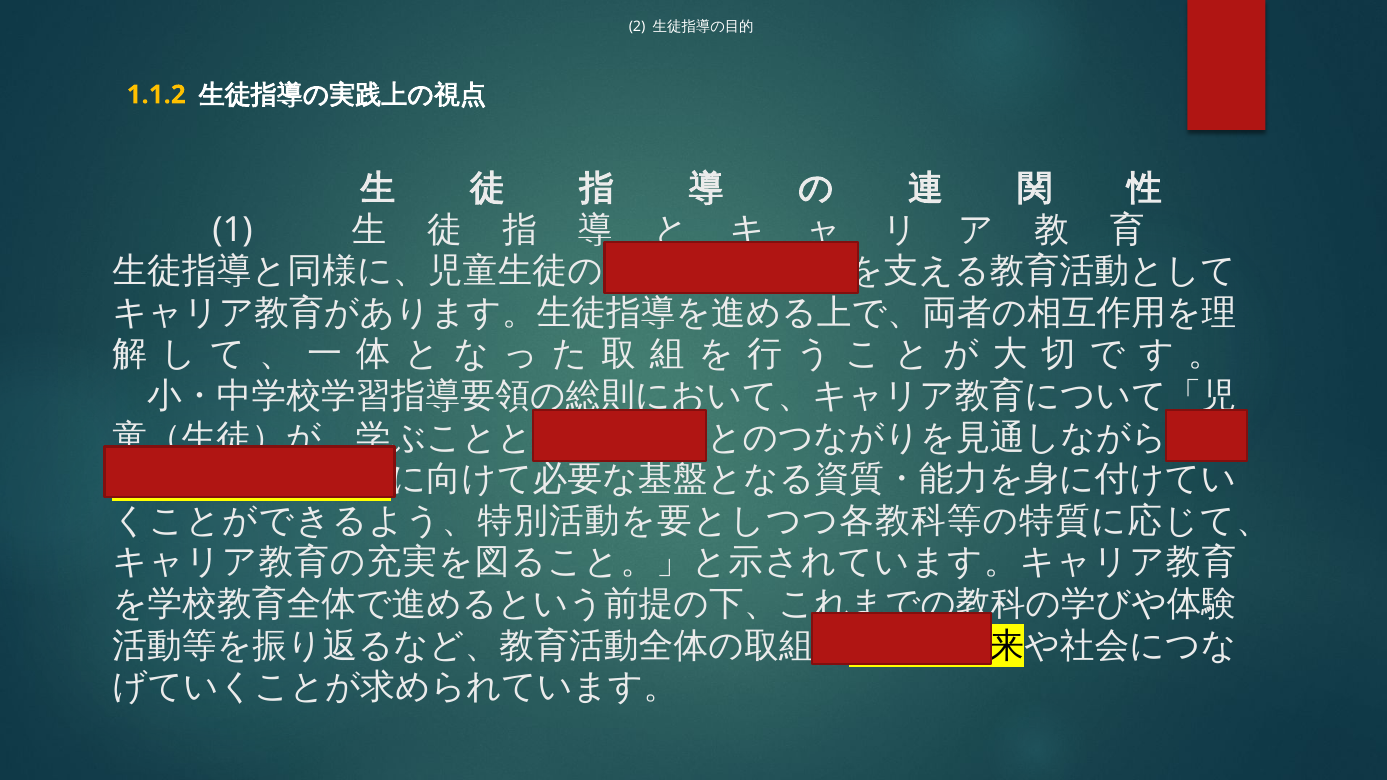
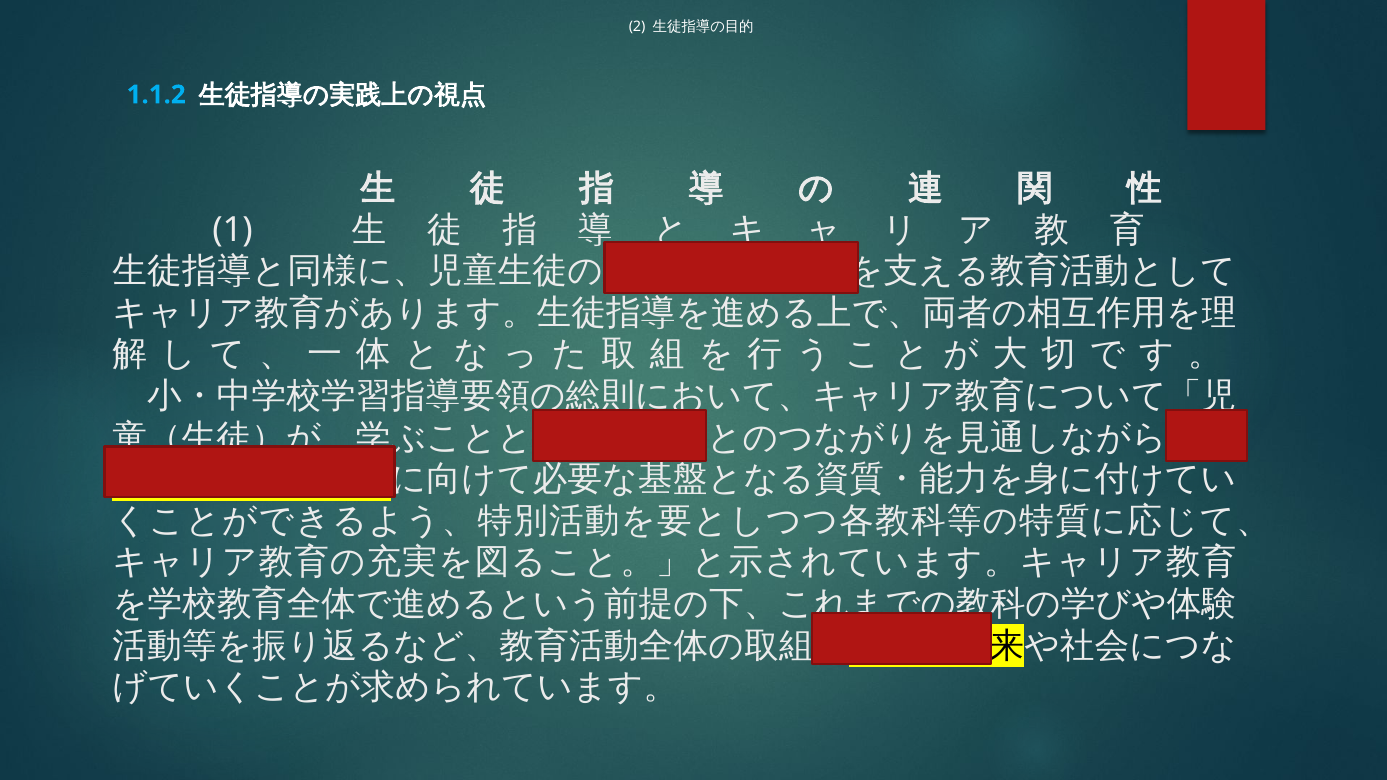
1.1.2 colour: yellow -> light blue
